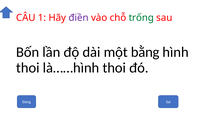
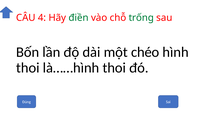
1: 1 -> 4
điền colour: purple -> green
bằng: bằng -> chéo
